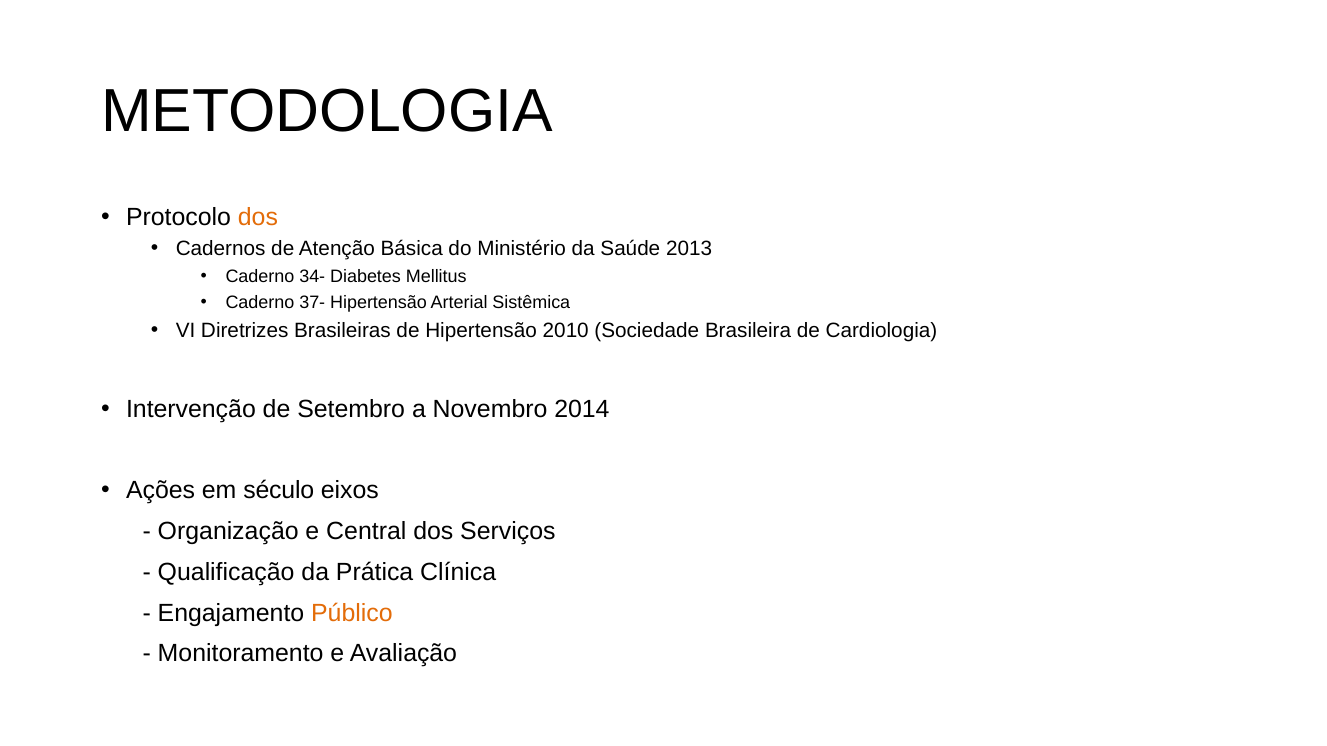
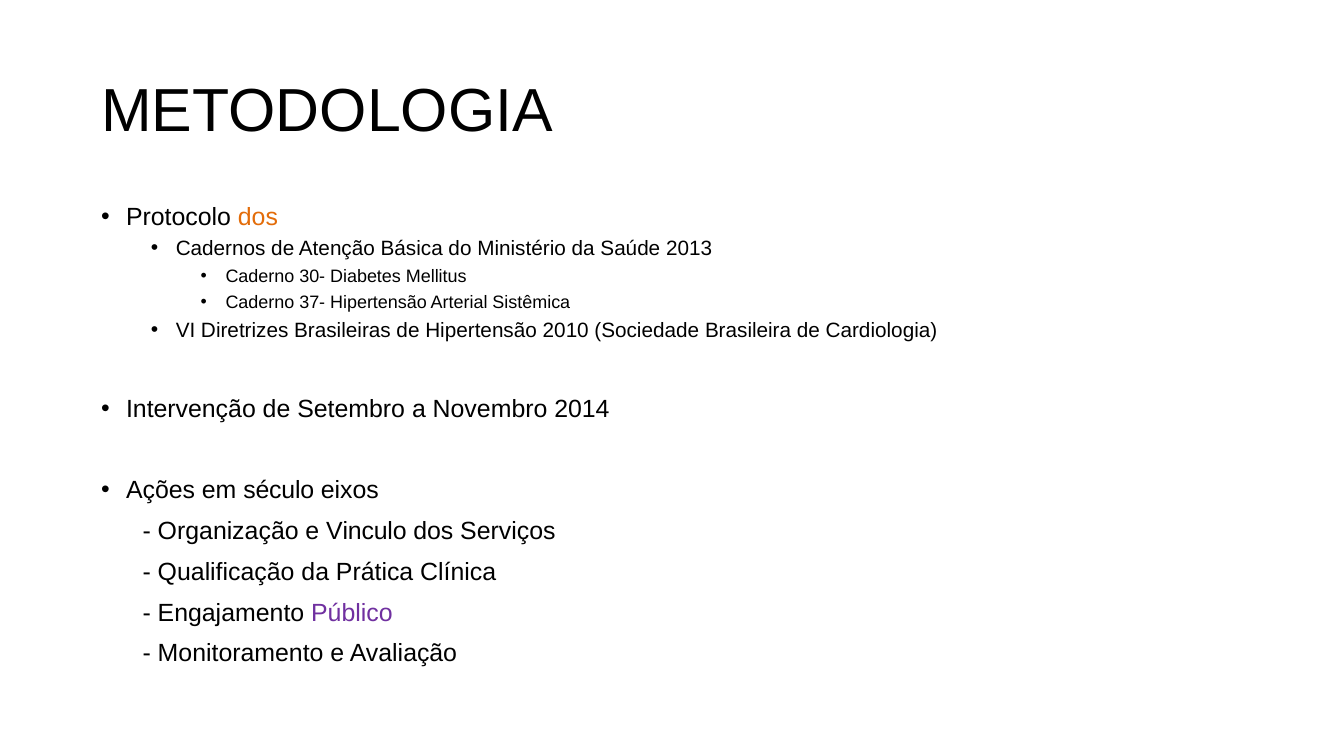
34-: 34- -> 30-
Central: Central -> Vinculo
Público colour: orange -> purple
